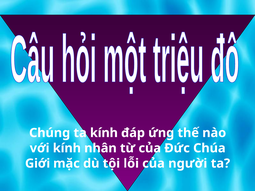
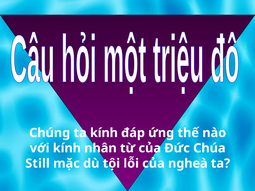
Giới: Giới -> Still
người: người -> ngheà
